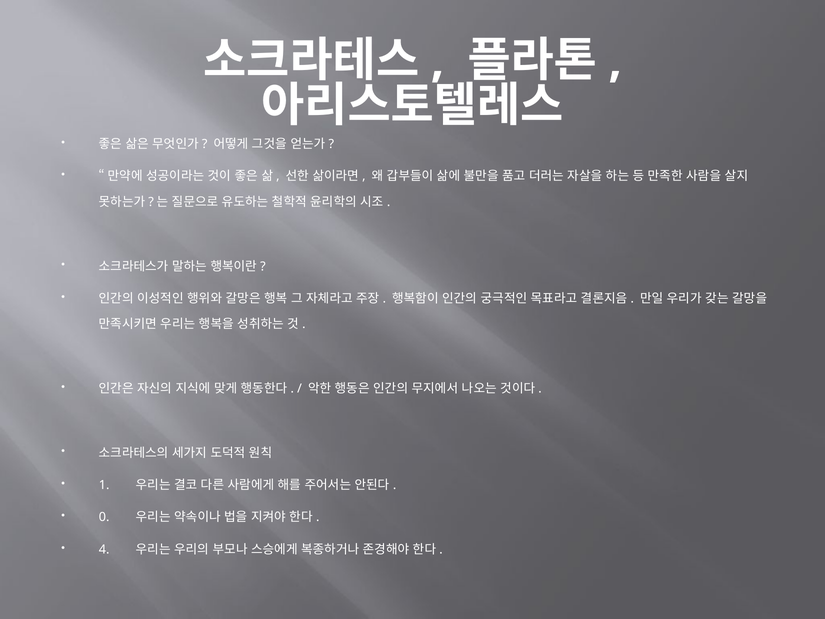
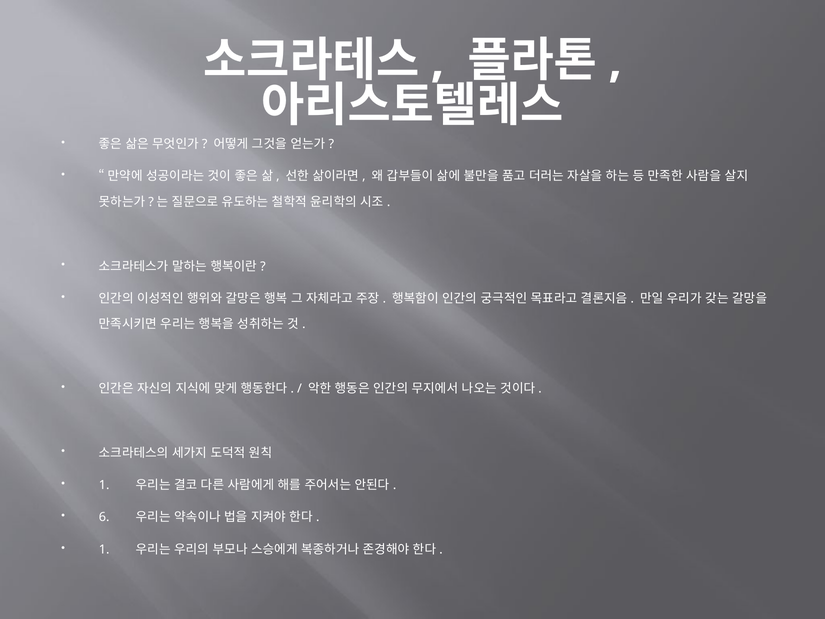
0: 0 -> 6
4 at (104, 549): 4 -> 1
